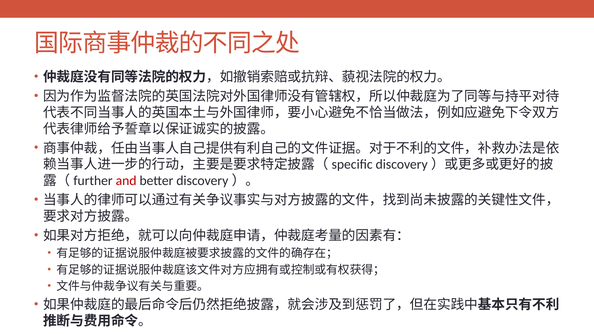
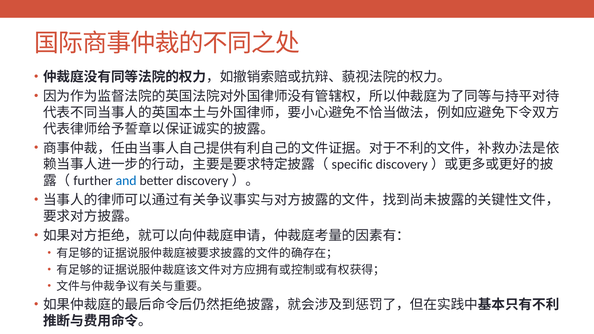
and colour: red -> blue
